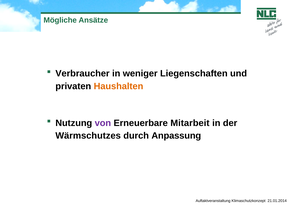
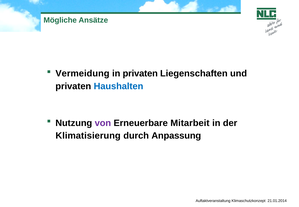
Verbraucher: Verbraucher -> Vermeidung
in weniger: weniger -> privaten
Haushalten colour: orange -> blue
Wärmschutzes: Wärmschutzes -> Klimatisierung
